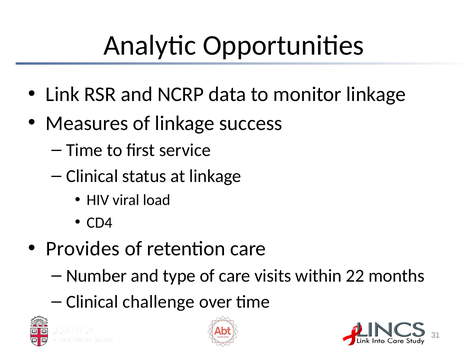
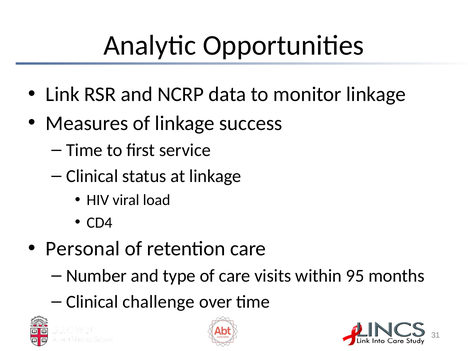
Provides: Provides -> Personal
22: 22 -> 95
